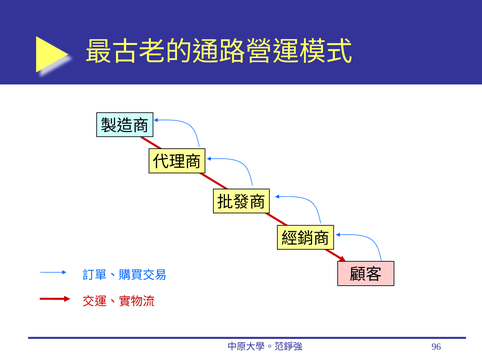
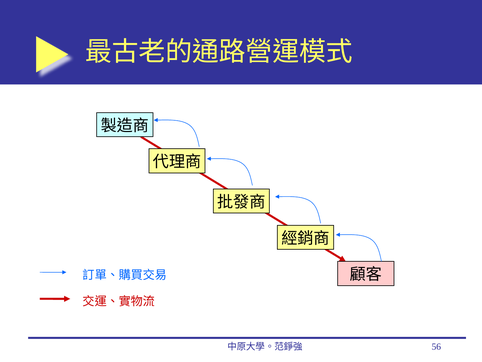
96: 96 -> 56
